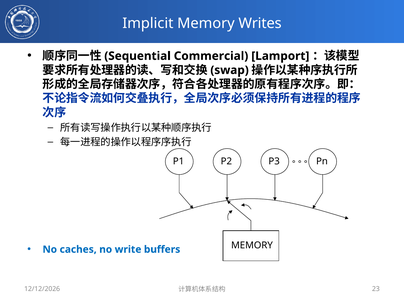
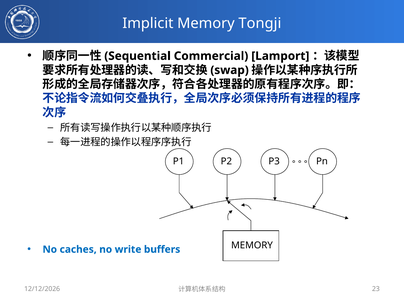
Writes: Writes -> Tongji
